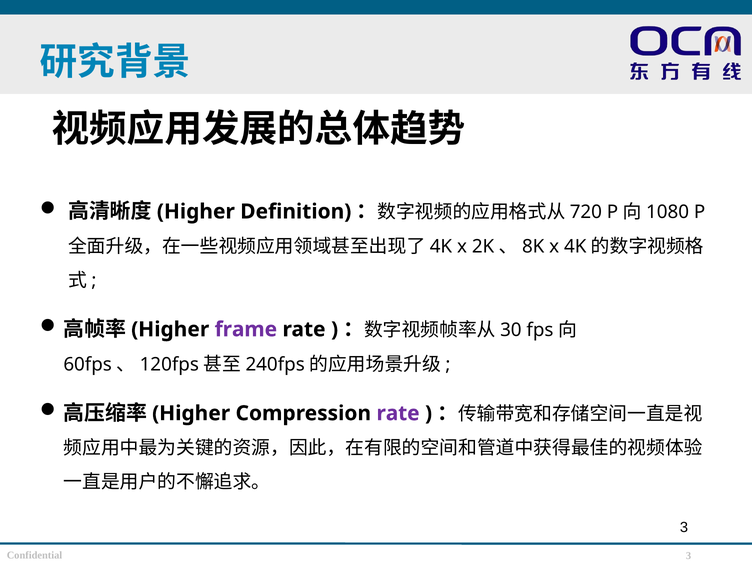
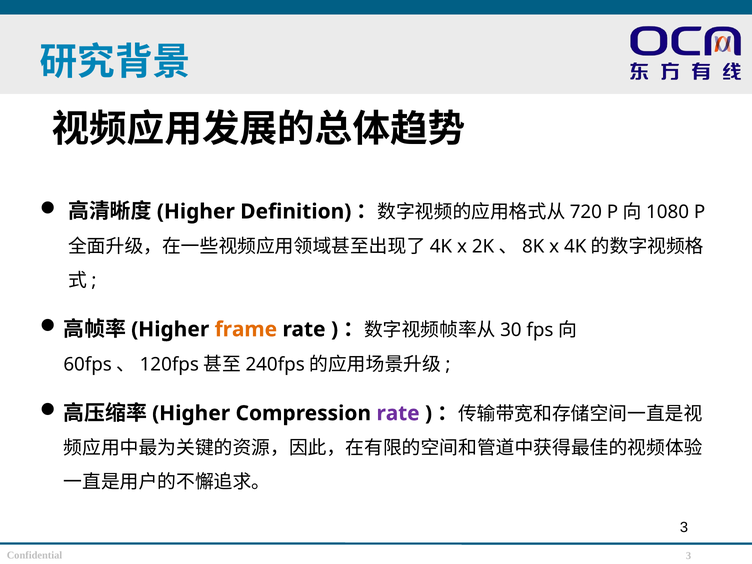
frame colour: purple -> orange
